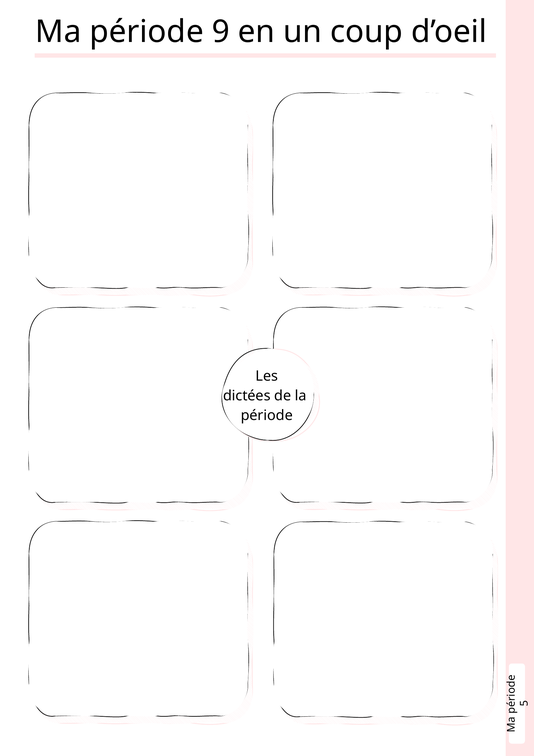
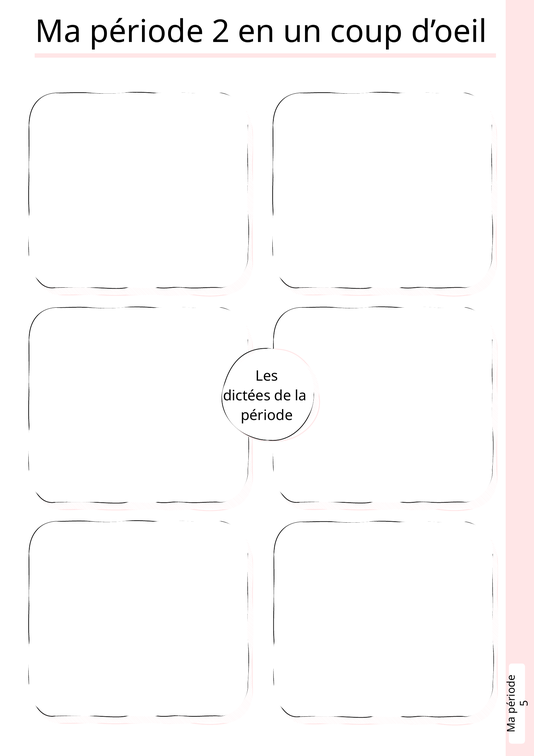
9: 9 -> 2
